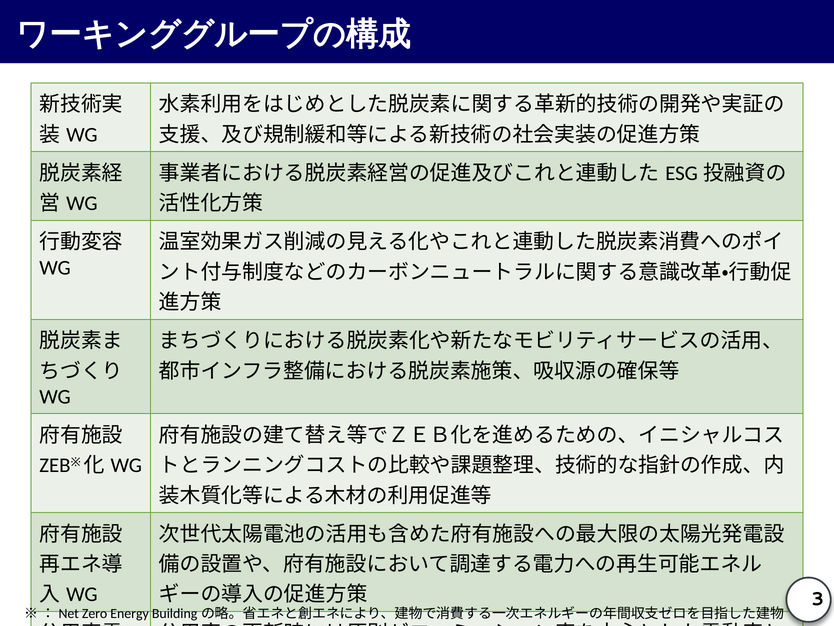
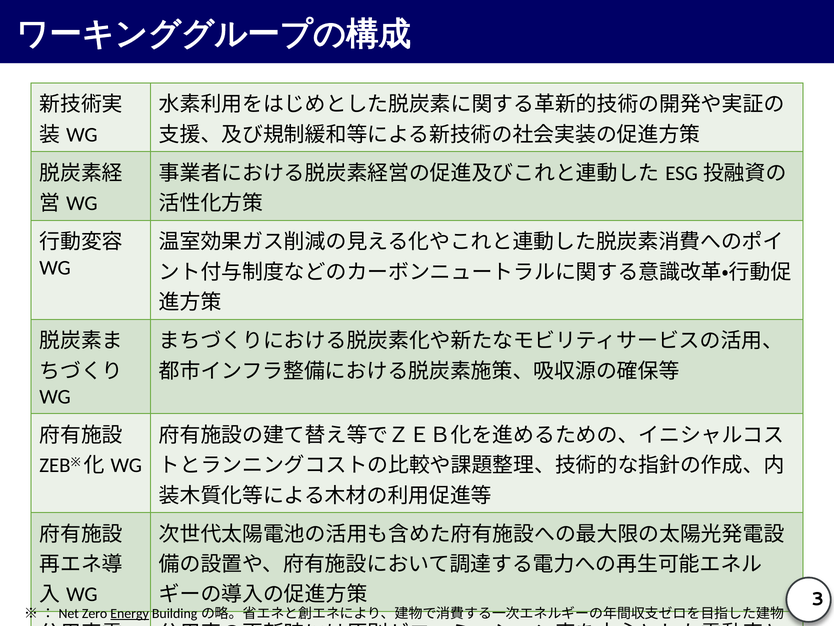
Energy underline: none -> present
